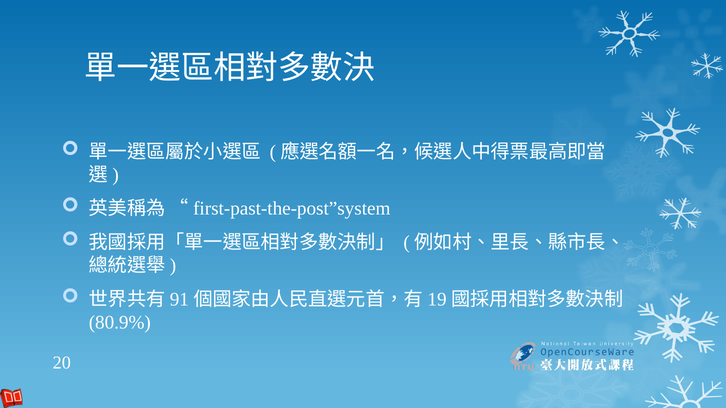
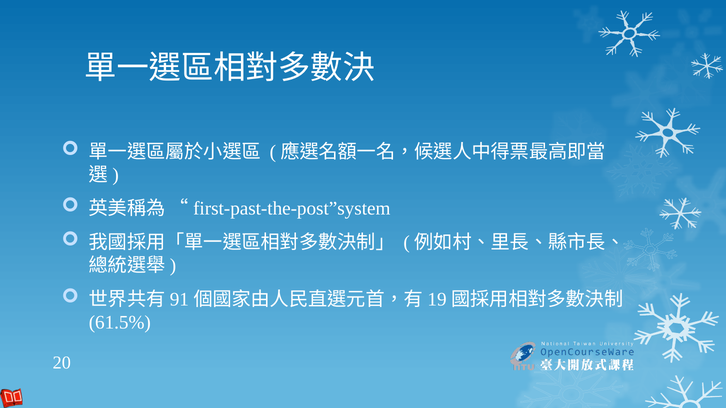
80.9%: 80.9% -> 61.5%
